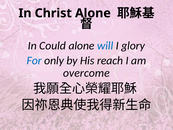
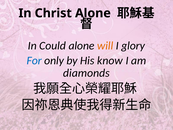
will colour: blue -> orange
reach: reach -> know
overcome: overcome -> diamonds
